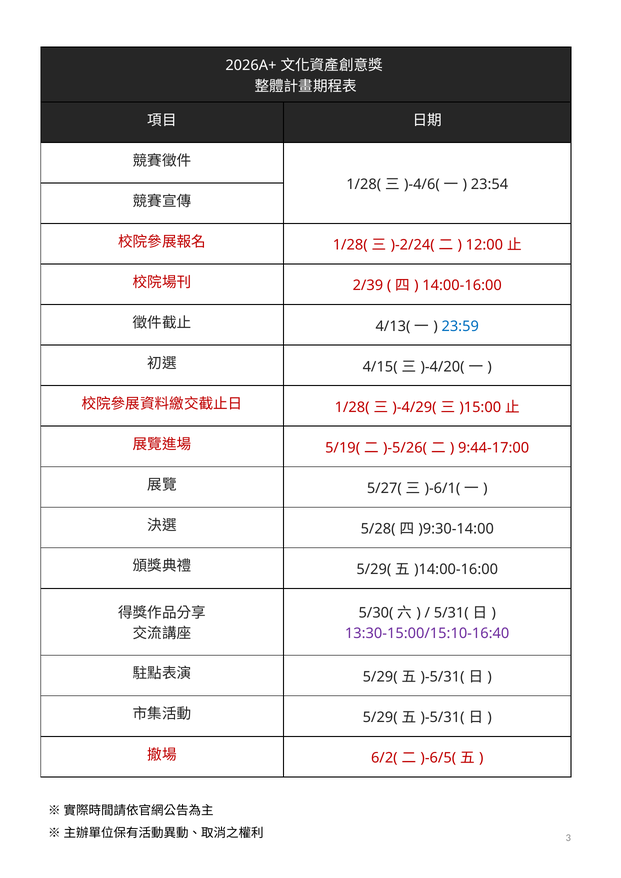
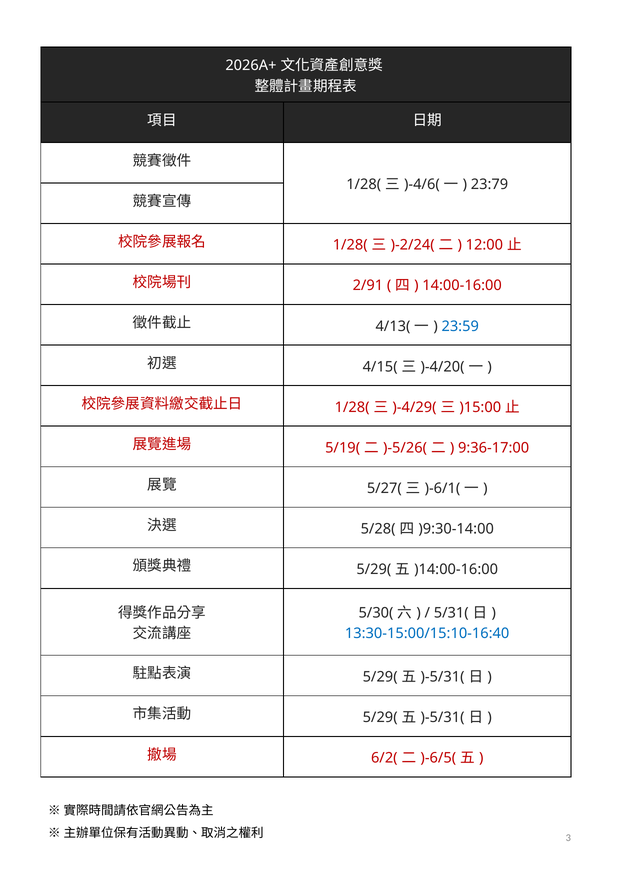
23:54: 23:54 -> 23:79
2/39: 2/39 -> 2/91
9:44-17:00: 9:44-17:00 -> 9:36-17:00
13:30-15:00/15:10-16:40 colour: purple -> blue
